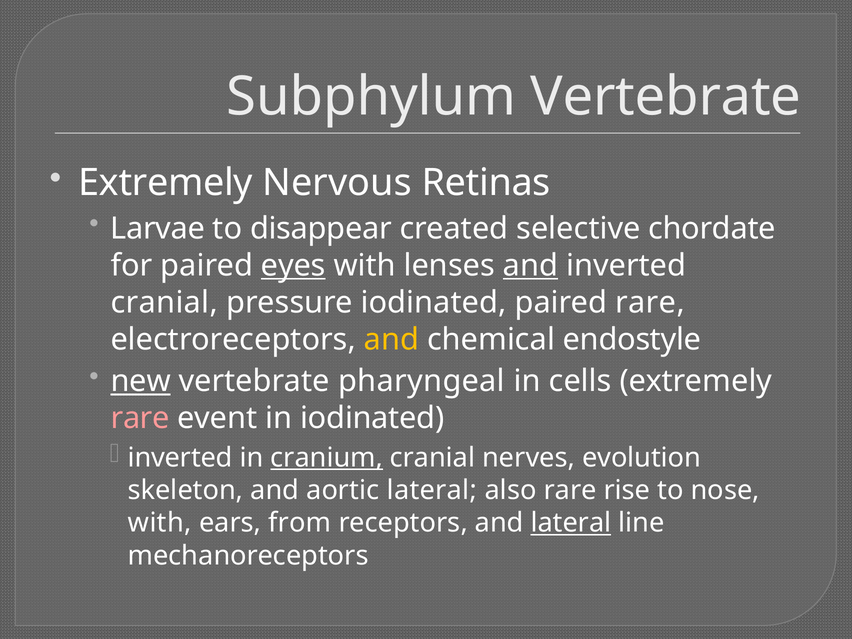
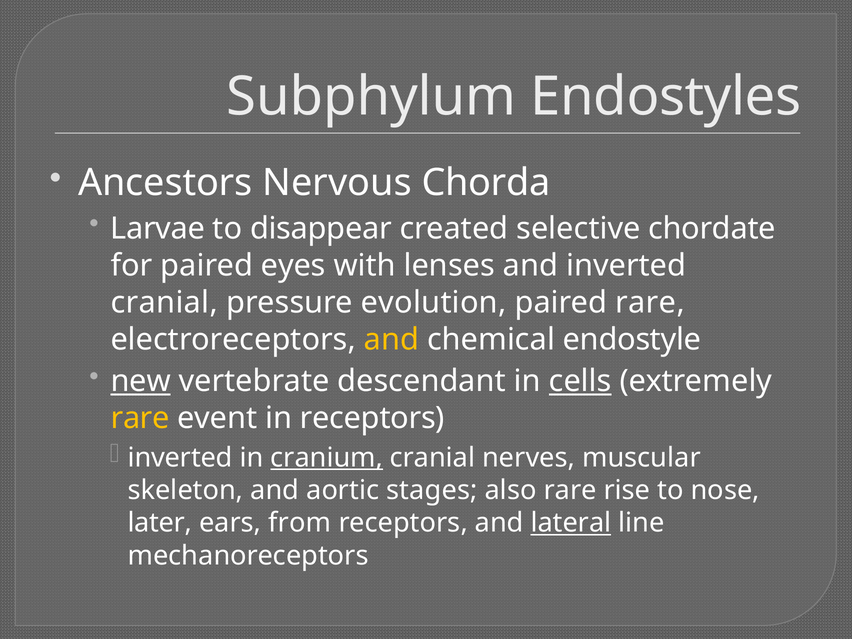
Subphylum Vertebrate: Vertebrate -> Endostyles
Extremely at (165, 183): Extremely -> Ancestors
Retinas: Retinas -> Chorda
eyes underline: present -> none
and at (530, 265) underline: present -> none
pressure iodinated: iodinated -> evolution
pharyngeal: pharyngeal -> descendant
cells underline: none -> present
rare at (140, 418) colour: pink -> yellow
in iodinated: iodinated -> receptors
evolution: evolution -> muscular
aortic lateral: lateral -> stages
with at (160, 523): with -> later
